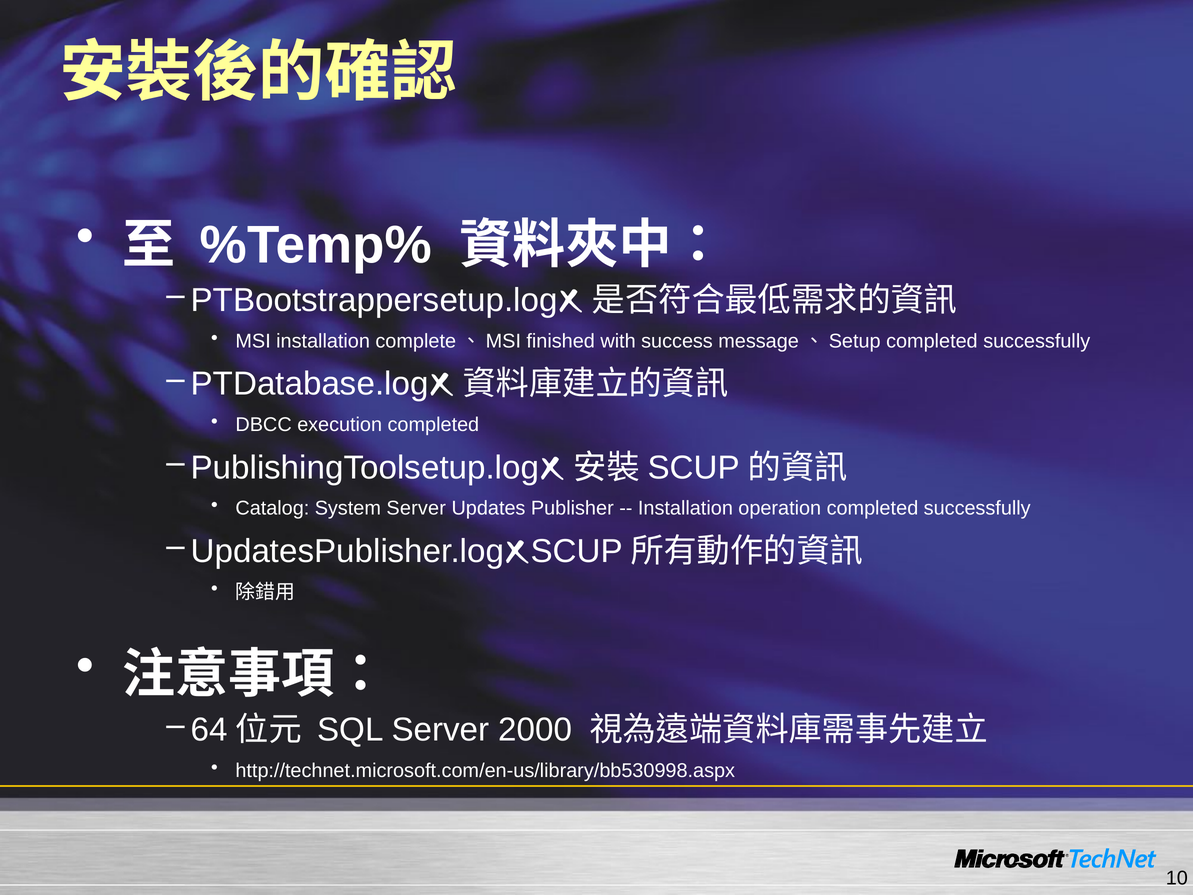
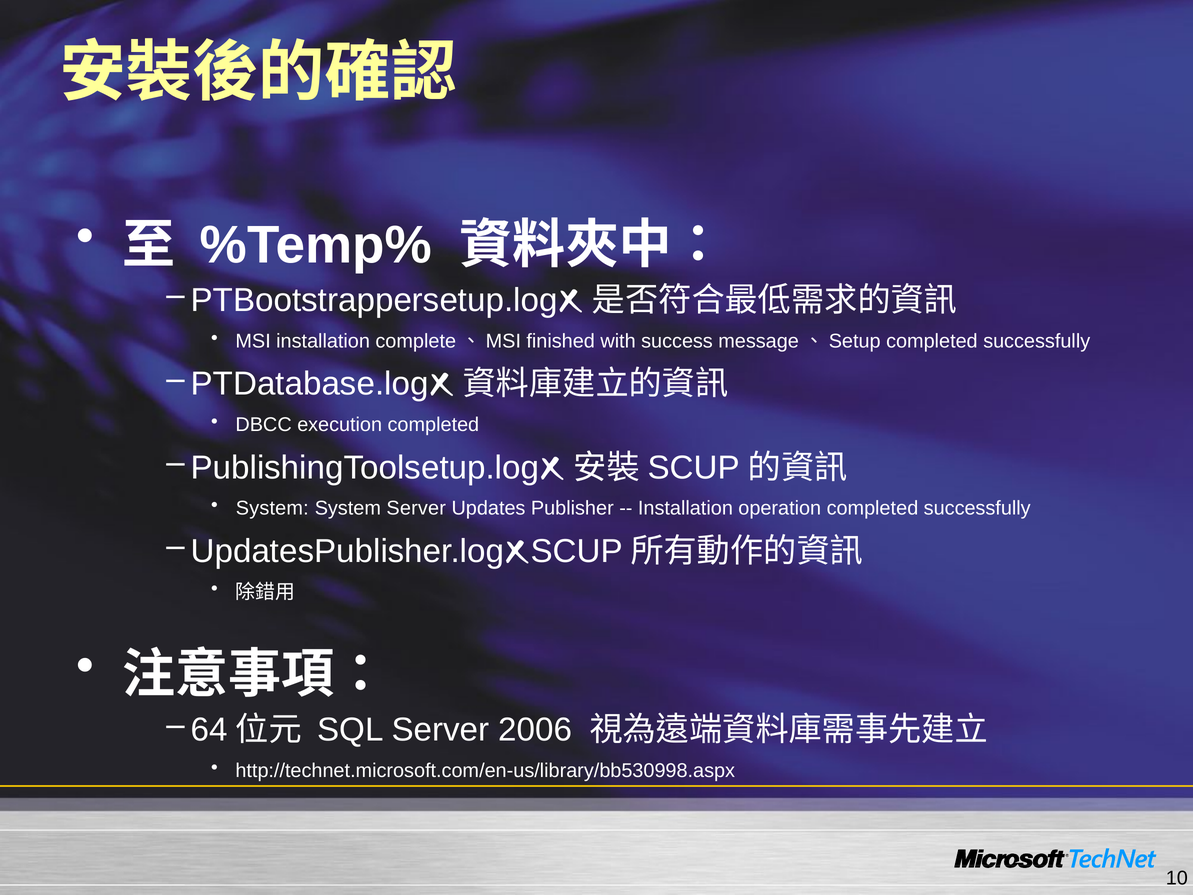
Catalog at (272, 508): Catalog -> System
2000: 2000 -> 2006
